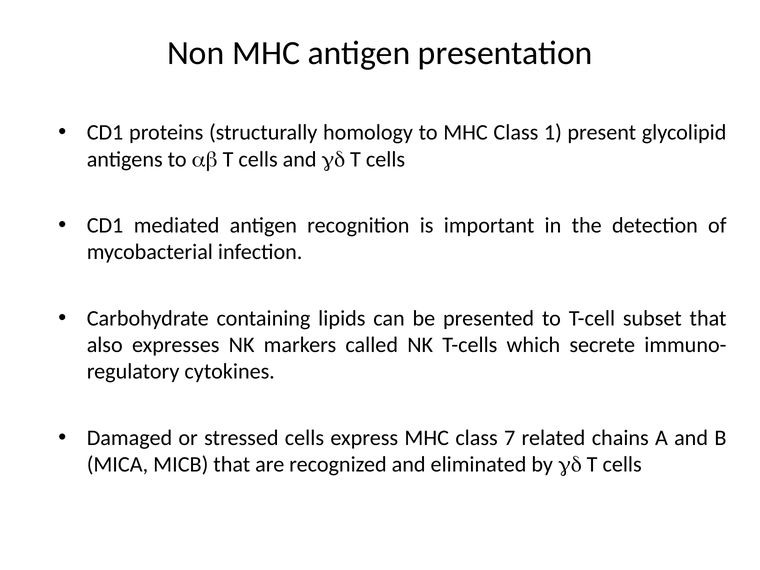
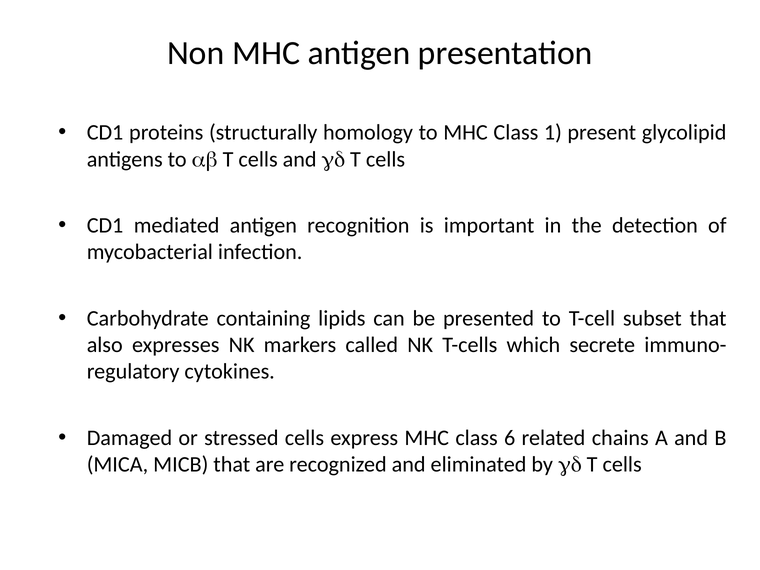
7: 7 -> 6
